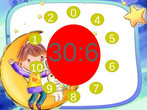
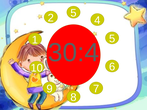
2 0: 0 -> 5
30:6: 30:6 -> 30:4
